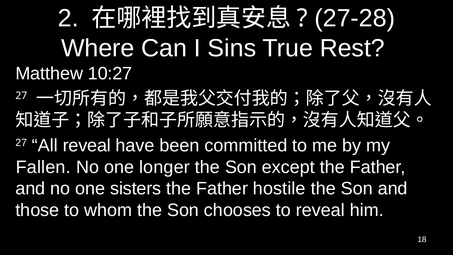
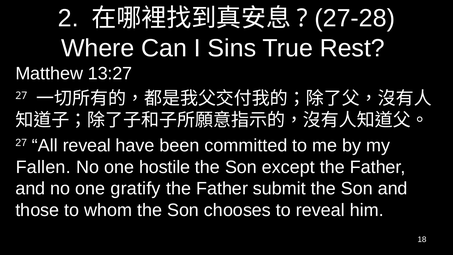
10:27: 10:27 -> 13:27
longer: longer -> hostile
sisters: sisters -> gratify
hostile: hostile -> submit
